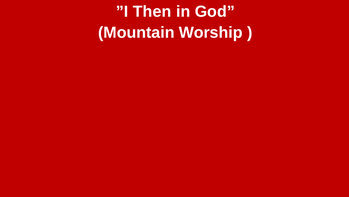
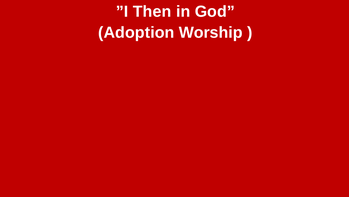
Mountain: Mountain -> Adoption
